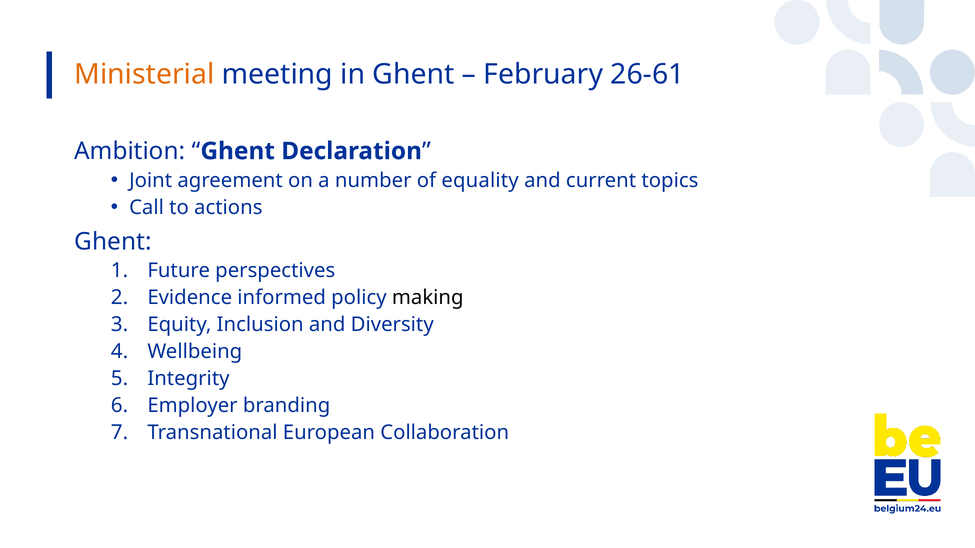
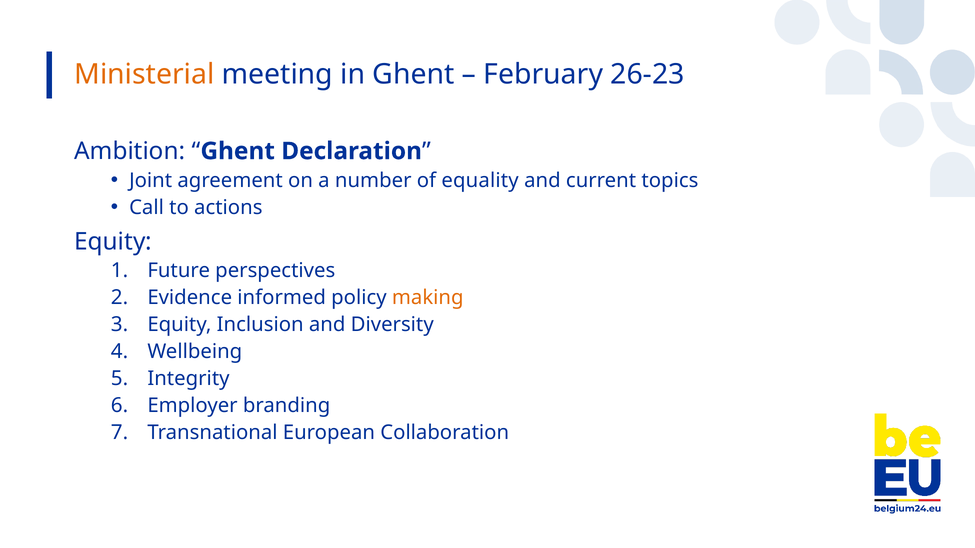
26-61: 26-61 -> 26-23
Ghent at (113, 242): Ghent -> Equity
making colour: black -> orange
